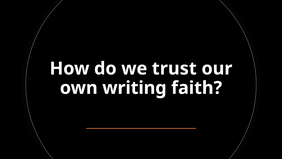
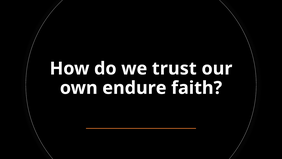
writing: writing -> endure
